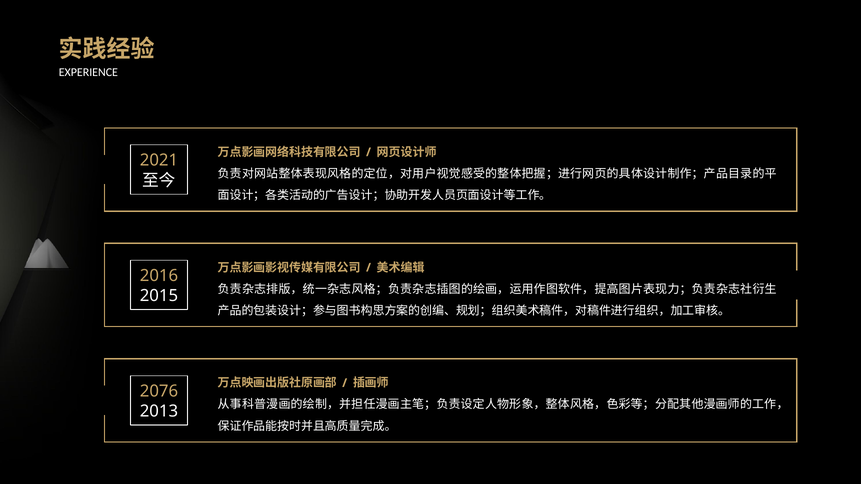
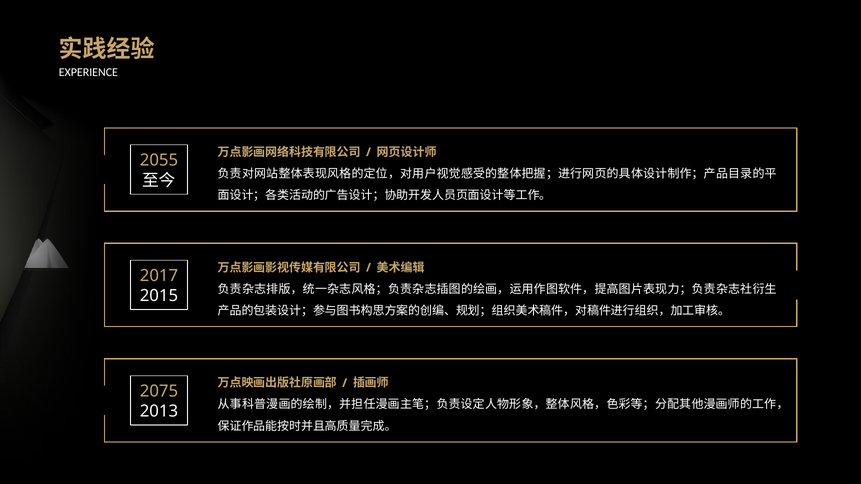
2021: 2021 -> 2055
2016: 2016 -> 2017
2076: 2076 -> 2075
